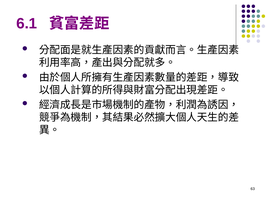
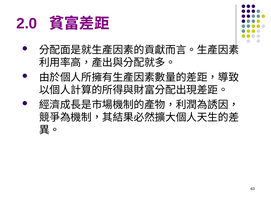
6.1: 6.1 -> 2.0
